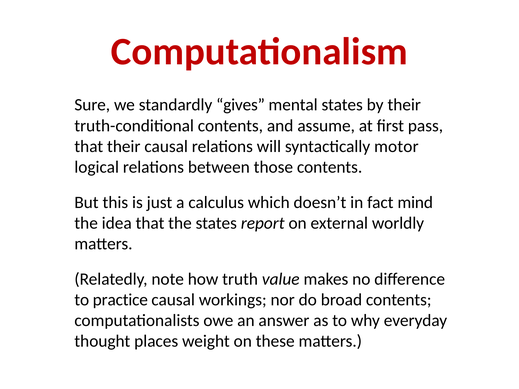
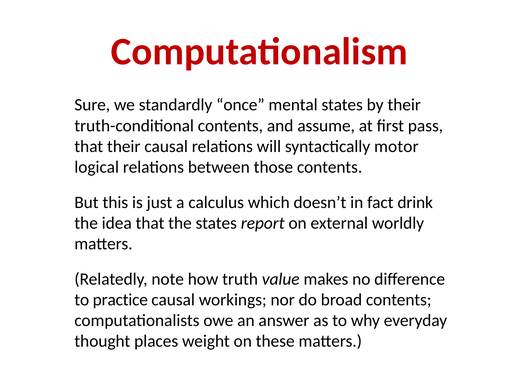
gives: gives -> once
mind: mind -> drink
